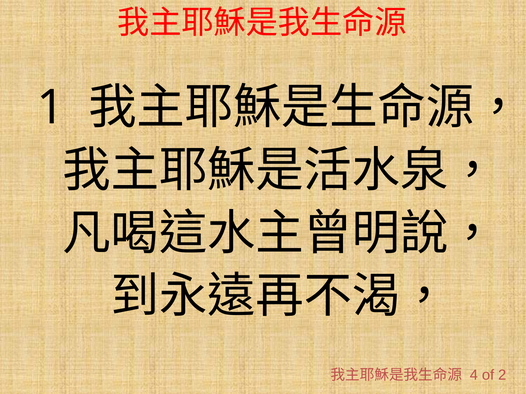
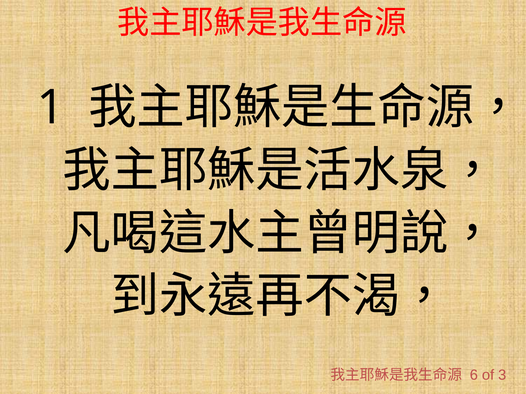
4: 4 -> 6
2: 2 -> 3
